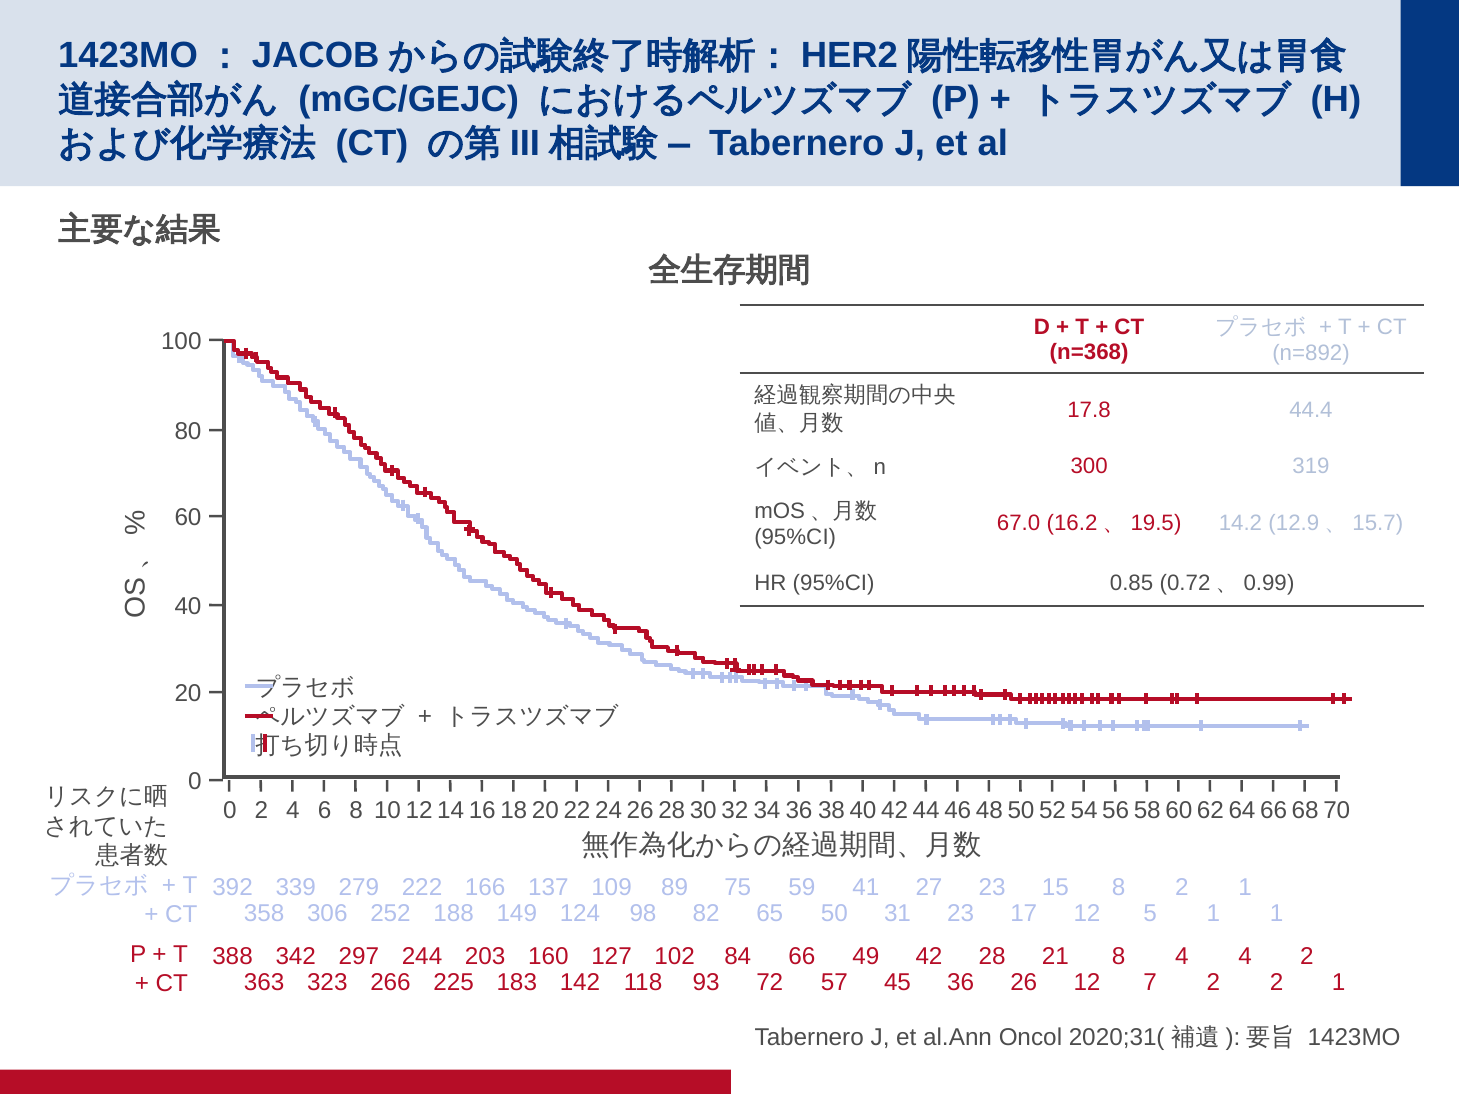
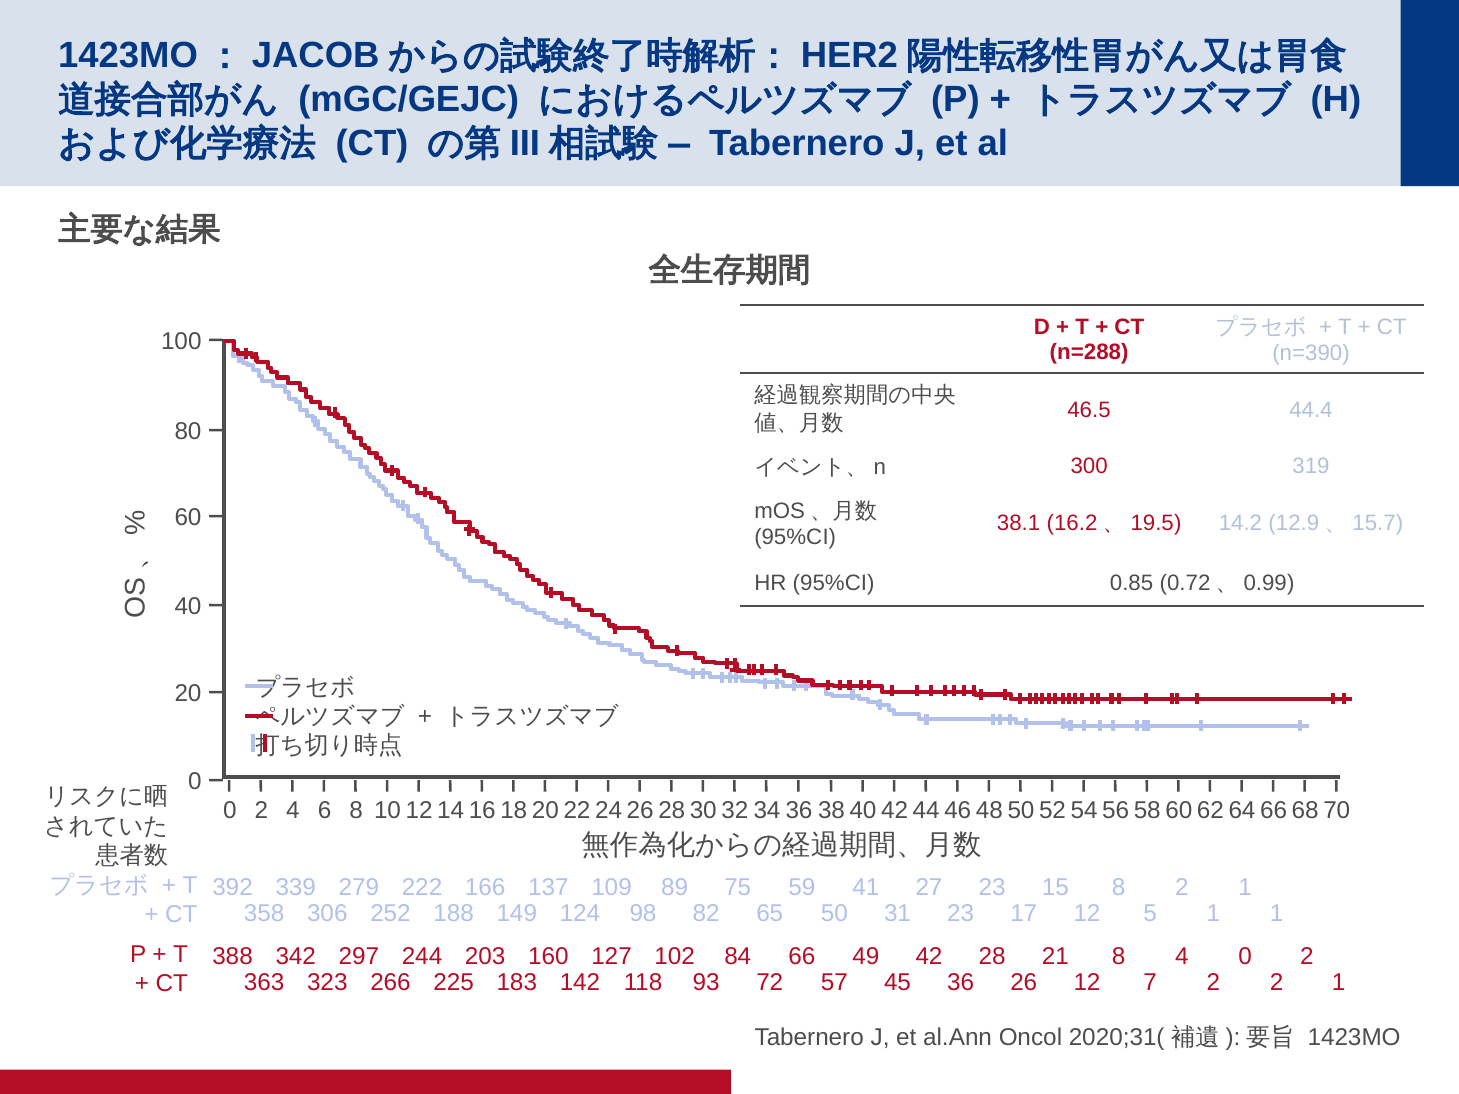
n=368: n=368 -> n=288
n=892: n=892 -> n=390
17.8: 17.8 -> 46.5
67.0: 67.0 -> 38.1
388 4: 4 -> 0
